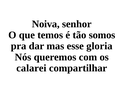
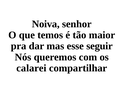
somos: somos -> maior
gloria: gloria -> seguir
